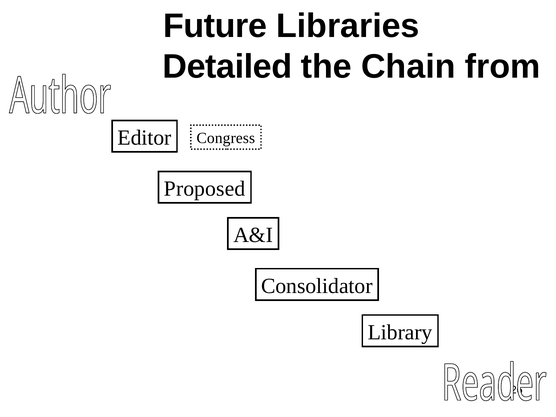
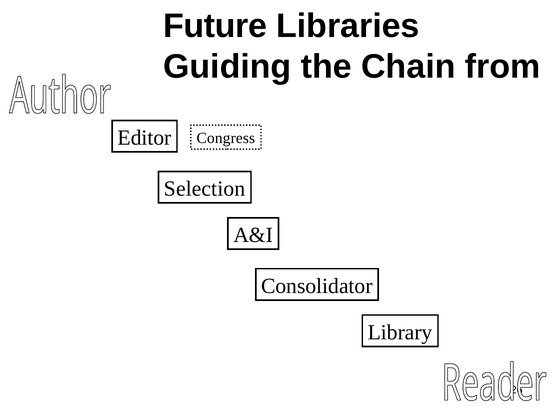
Detailed: Detailed -> Guiding
Proposed: Proposed -> Selection
